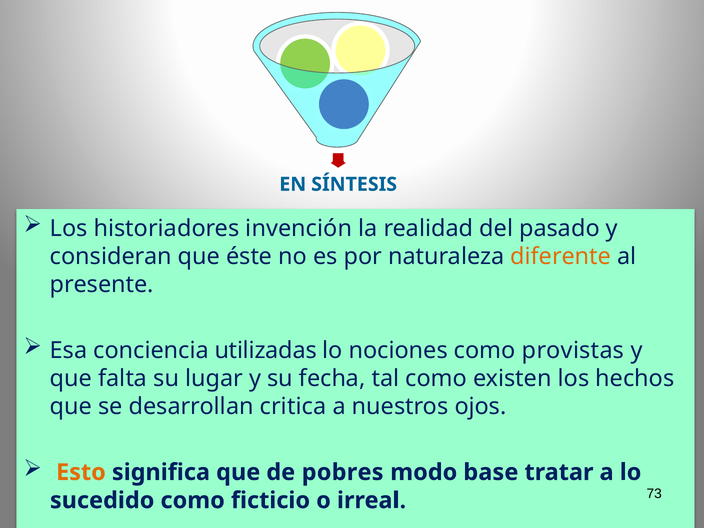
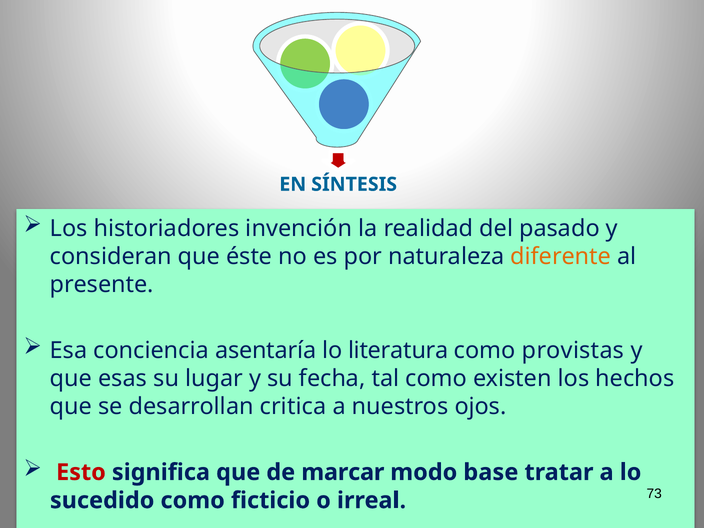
utilizadas: utilizadas -> asentaría
nociones: nociones -> literatura
falta: falta -> esas
Esto colour: orange -> red
pobres: pobres -> marcar
